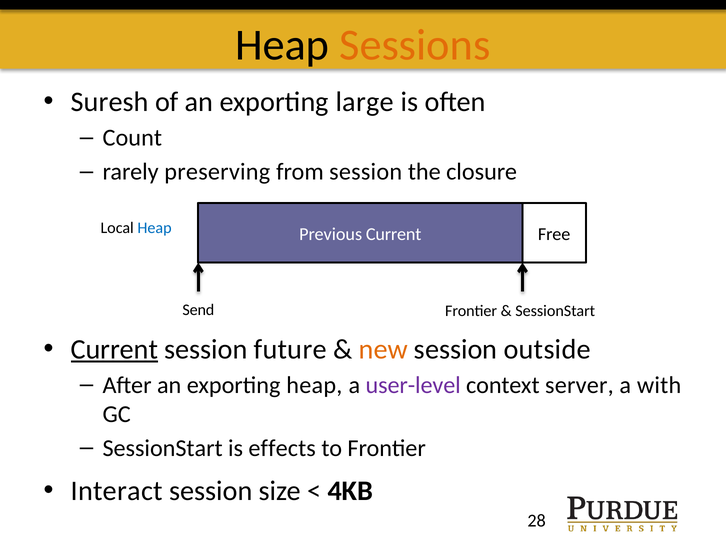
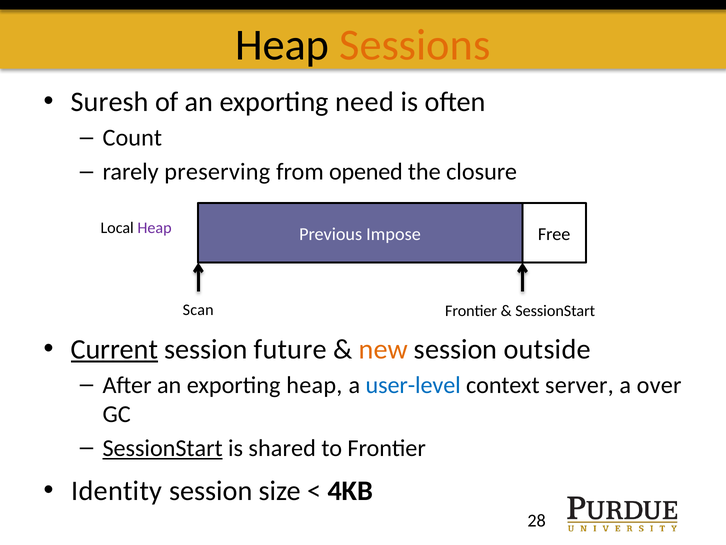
large: large -> need
from session: session -> opened
Heap at (155, 228) colour: blue -> purple
Previous Current: Current -> Impose
Send: Send -> Scan
user-level colour: purple -> blue
with: with -> over
SessionStart at (163, 448) underline: none -> present
effects: effects -> shared
Interact: Interact -> Identity
